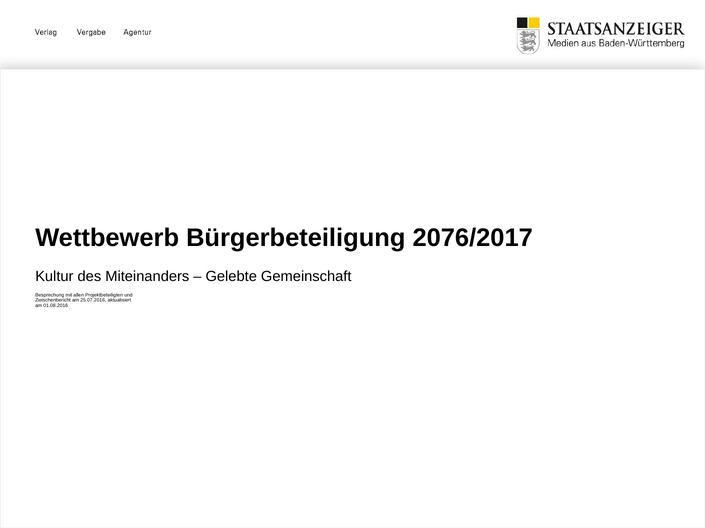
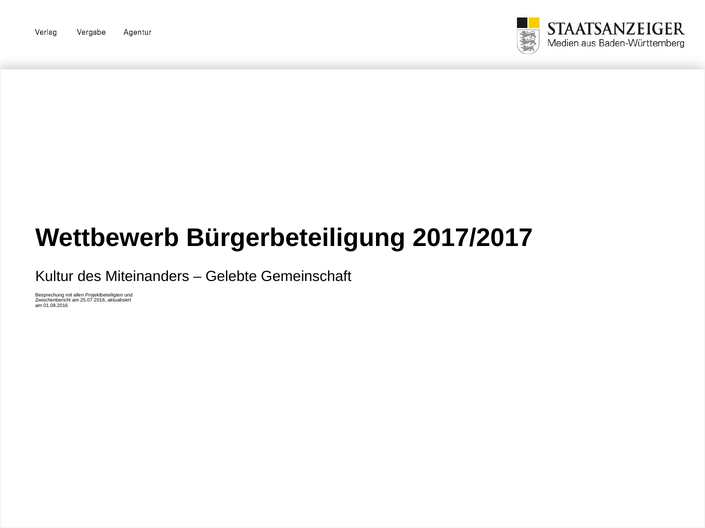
2076/2017: 2076/2017 -> 2017/2017
